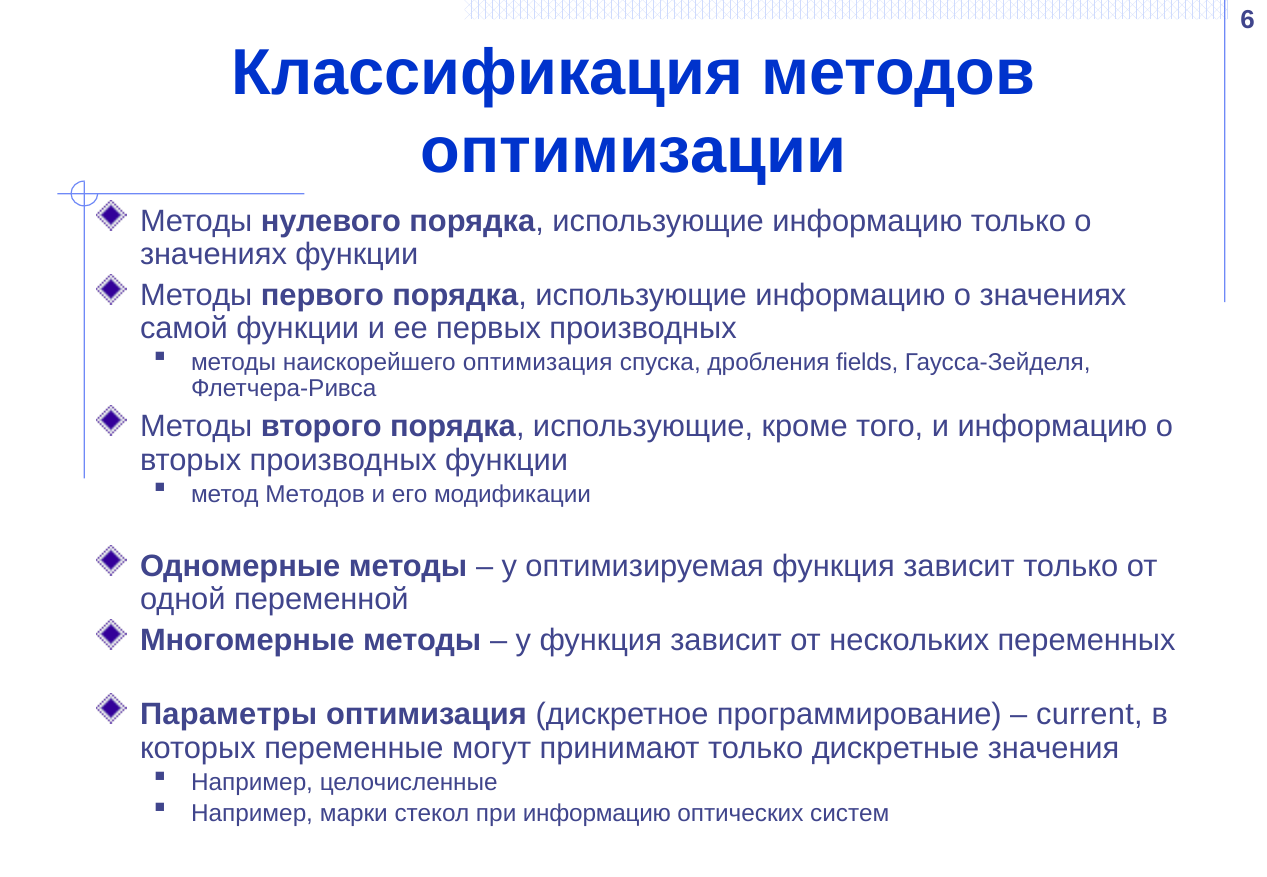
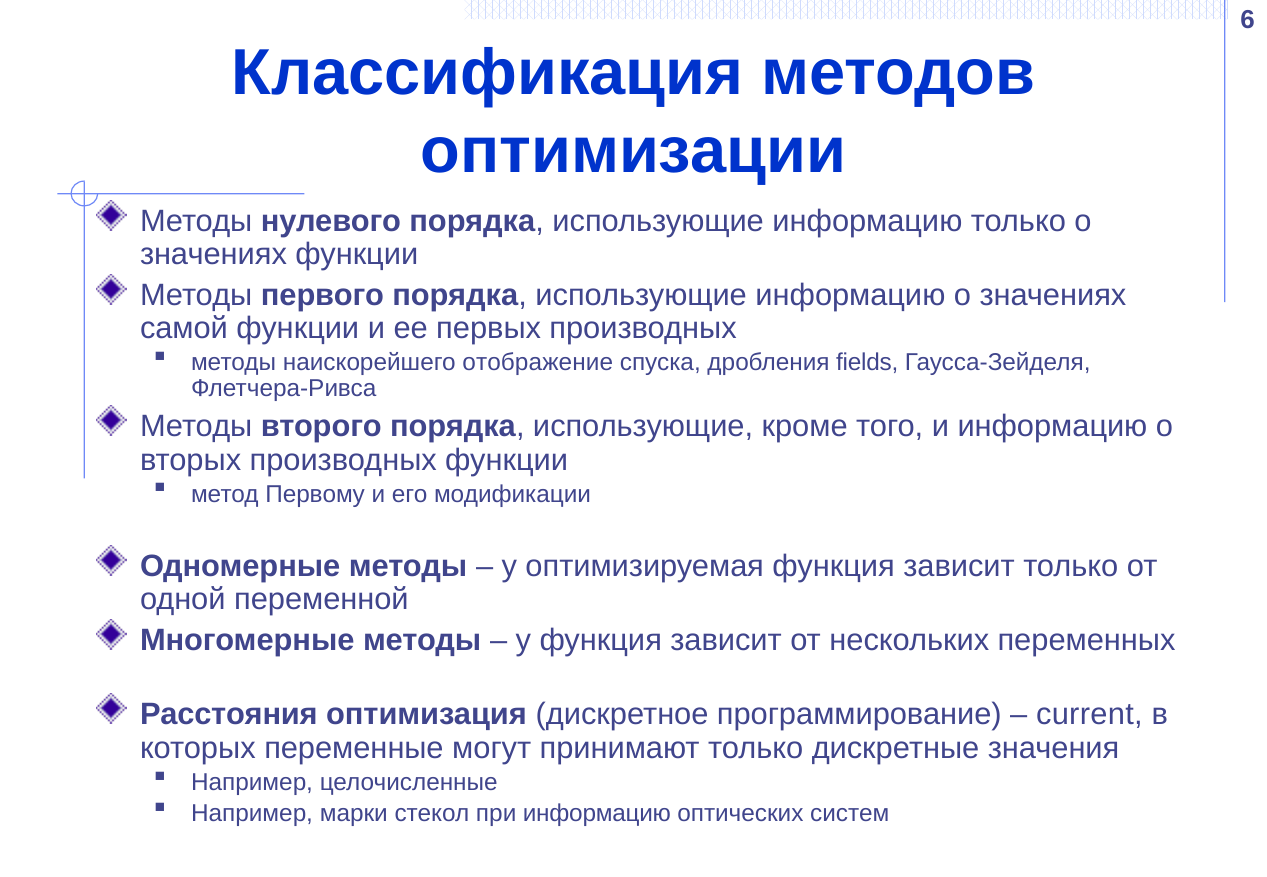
наискорейшего оптимизация: оптимизация -> отображение
метод Методов: Методов -> Первому
Параметры: Параметры -> Расстояния
